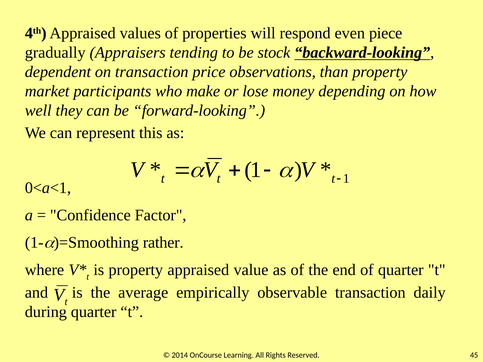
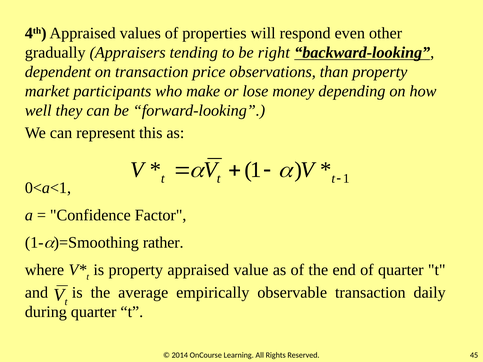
piece: piece -> other
stock: stock -> right
